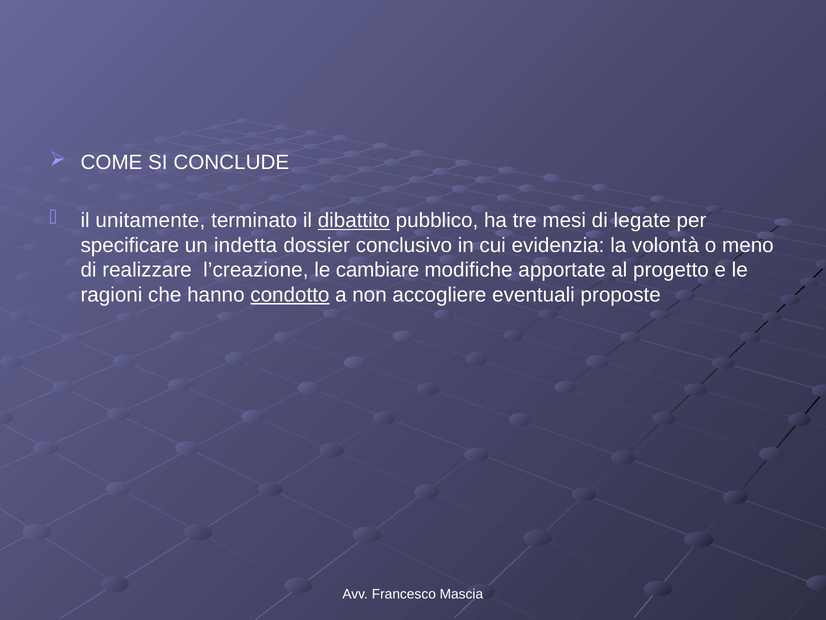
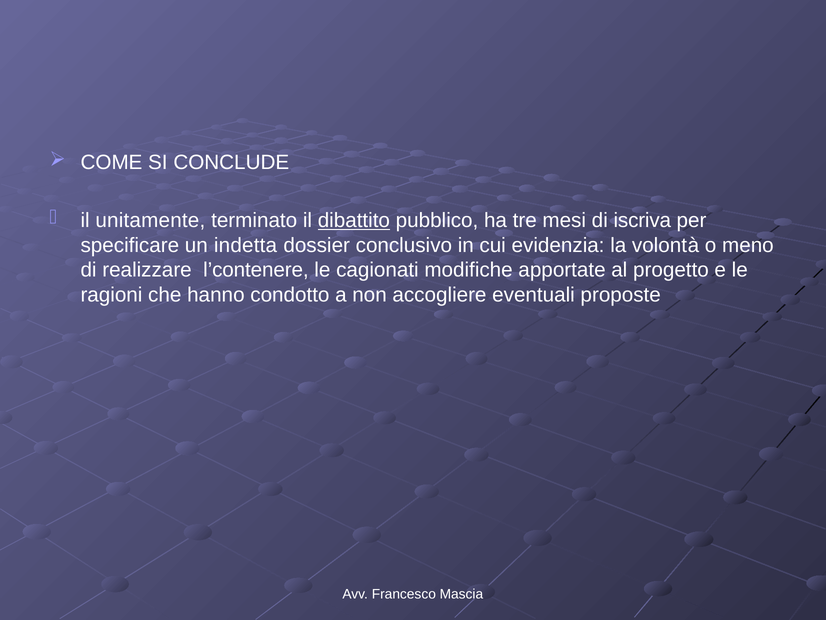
legate: legate -> iscriva
l’creazione: l’creazione -> l’contenere
cambiare: cambiare -> cagionati
condotto underline: present -> none
